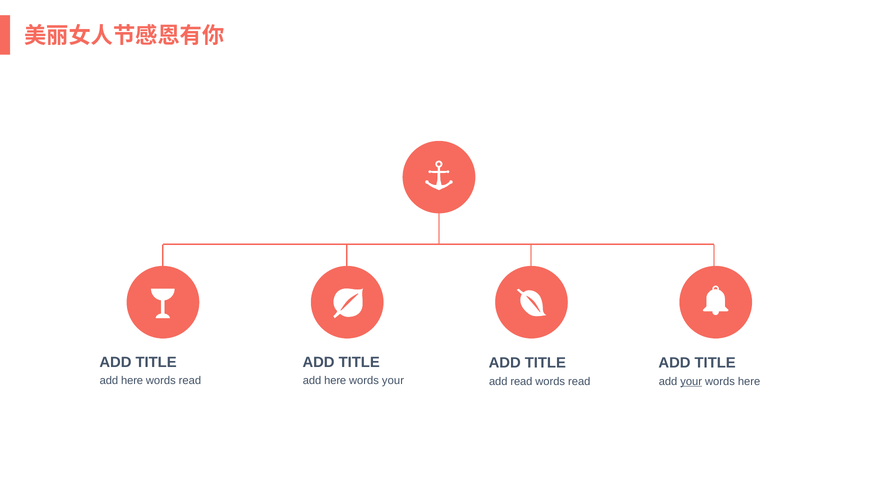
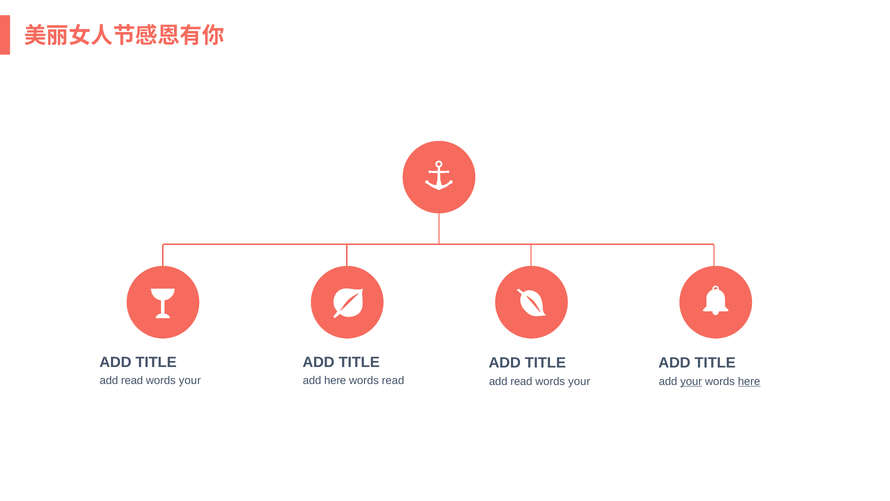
here at (132, 380): here -> read
read at (190, 380): read -> your
words your: your -> read
read at (579, 381): read -> your
here at (749, 381) underline: none -> present
